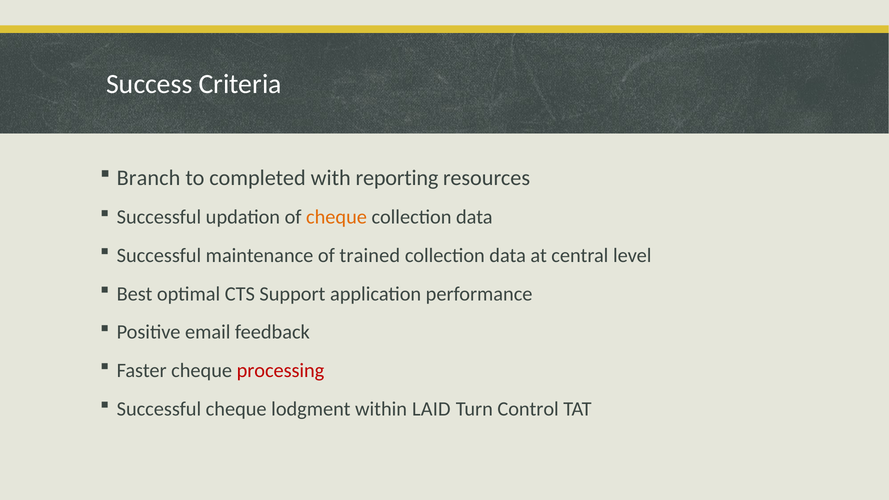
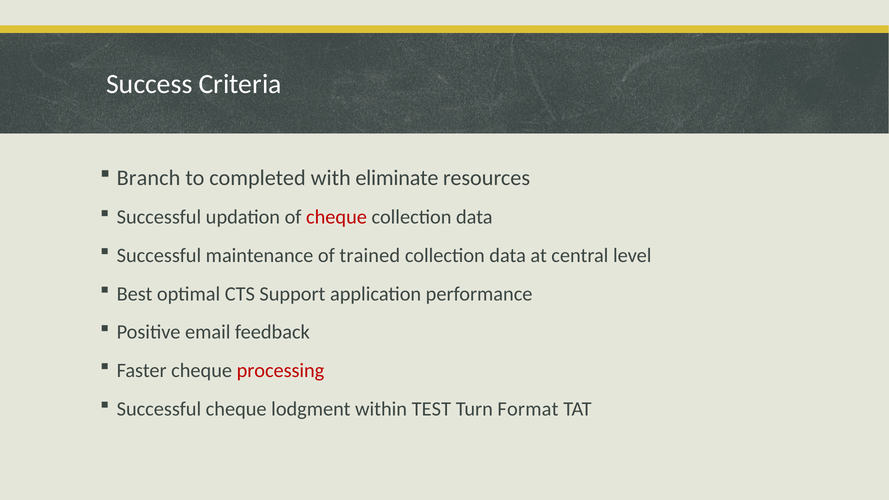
reporting: reporting -> eliminate
cheque at (337, 217) colour: orange -> red
LAID: LAID -> TEST
Control: Control -> Format
